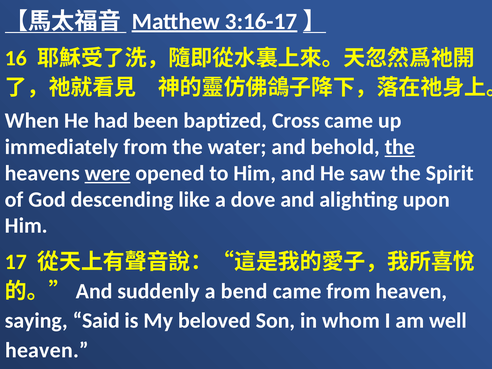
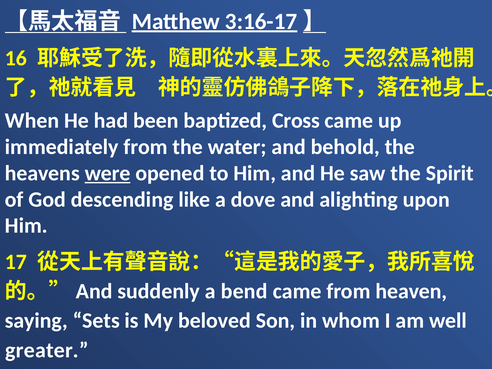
the at (400, 147) underline: present -> none
Said: Said -> Sets
heaven at (47, 350): heaven -> greater
